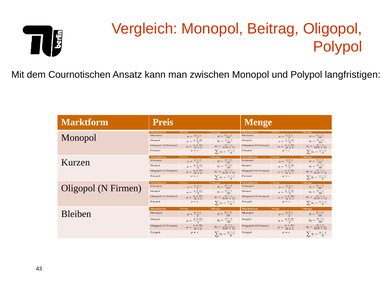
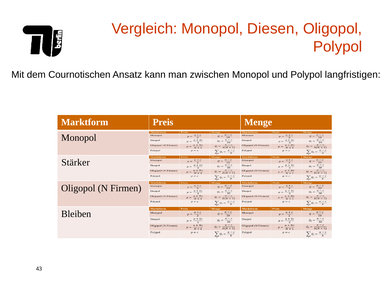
Beitrag: Beitrag -> Diesen
Kurzen: Kurzen -> Stärker
